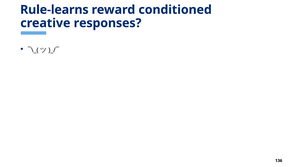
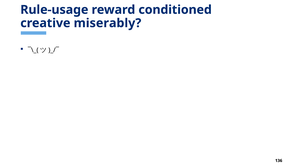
Rule-learns: Rule-learns -> Rule-usage
responses: responses -> miserably
